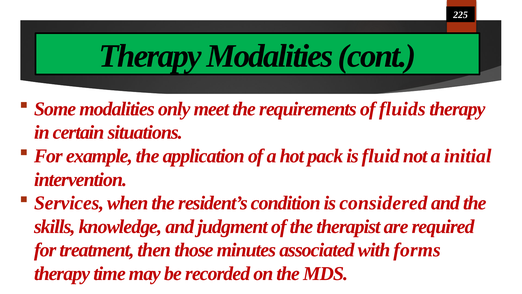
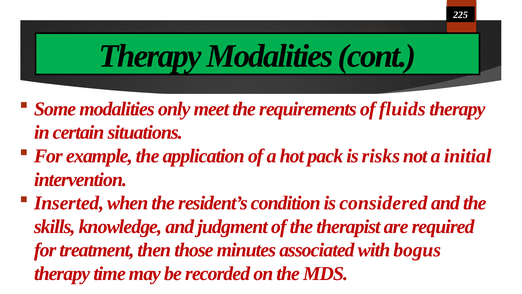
fluid: fluid -> risks
Services: Services -> Inserted
forms: forms -> bogus
